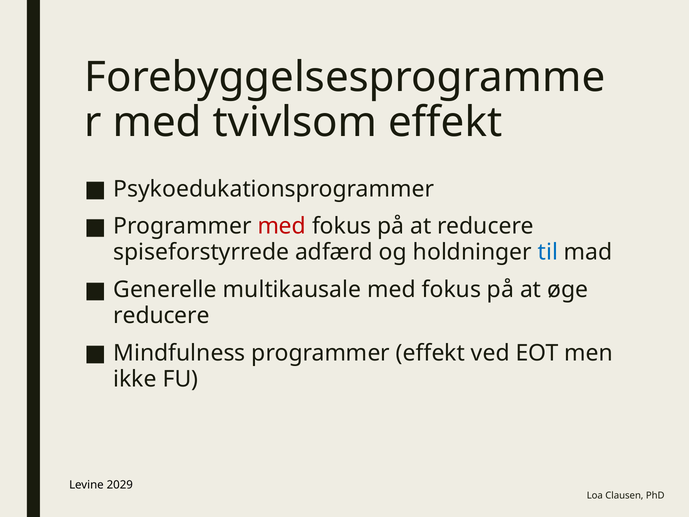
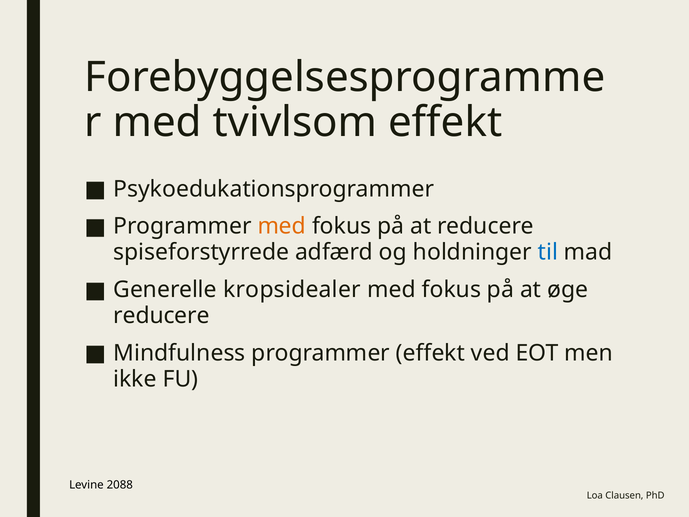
med at (282, 226) colour: red -> orange
multikausale: multikausale -> kropsidealer
2029: 2029 -> 2088
